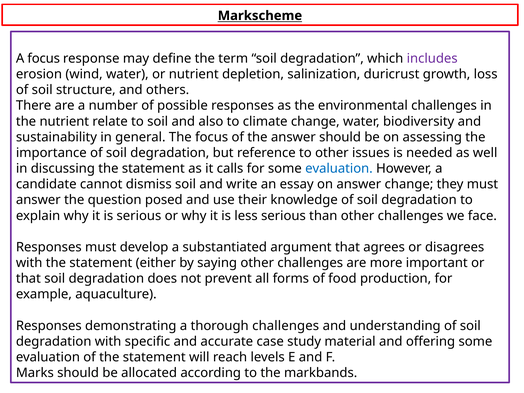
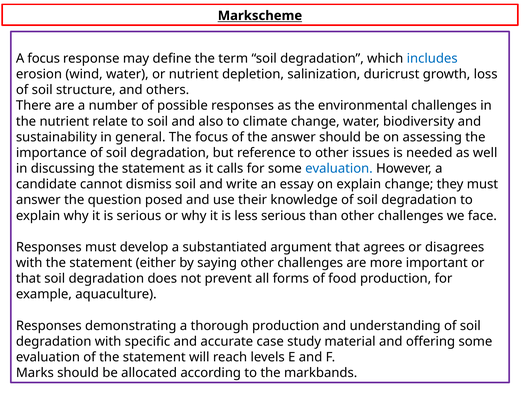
includes colour: purple -> blue
on answer: answer -> explain
thorough challenges: challenges -> production
